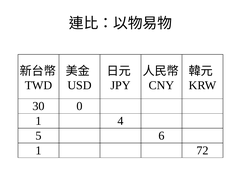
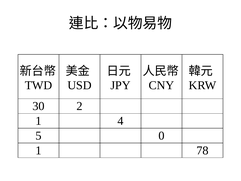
0: 0 -> 2
6: 6 -> 0
72: 72 -> 78
